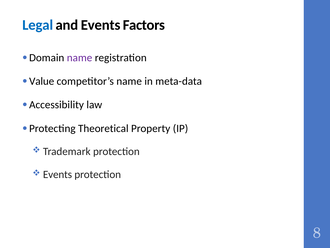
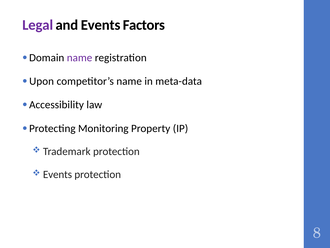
Legal colour: blue -> purple
Value: Value -> Upon
Theoretical: Theoretical -> Monitoring
